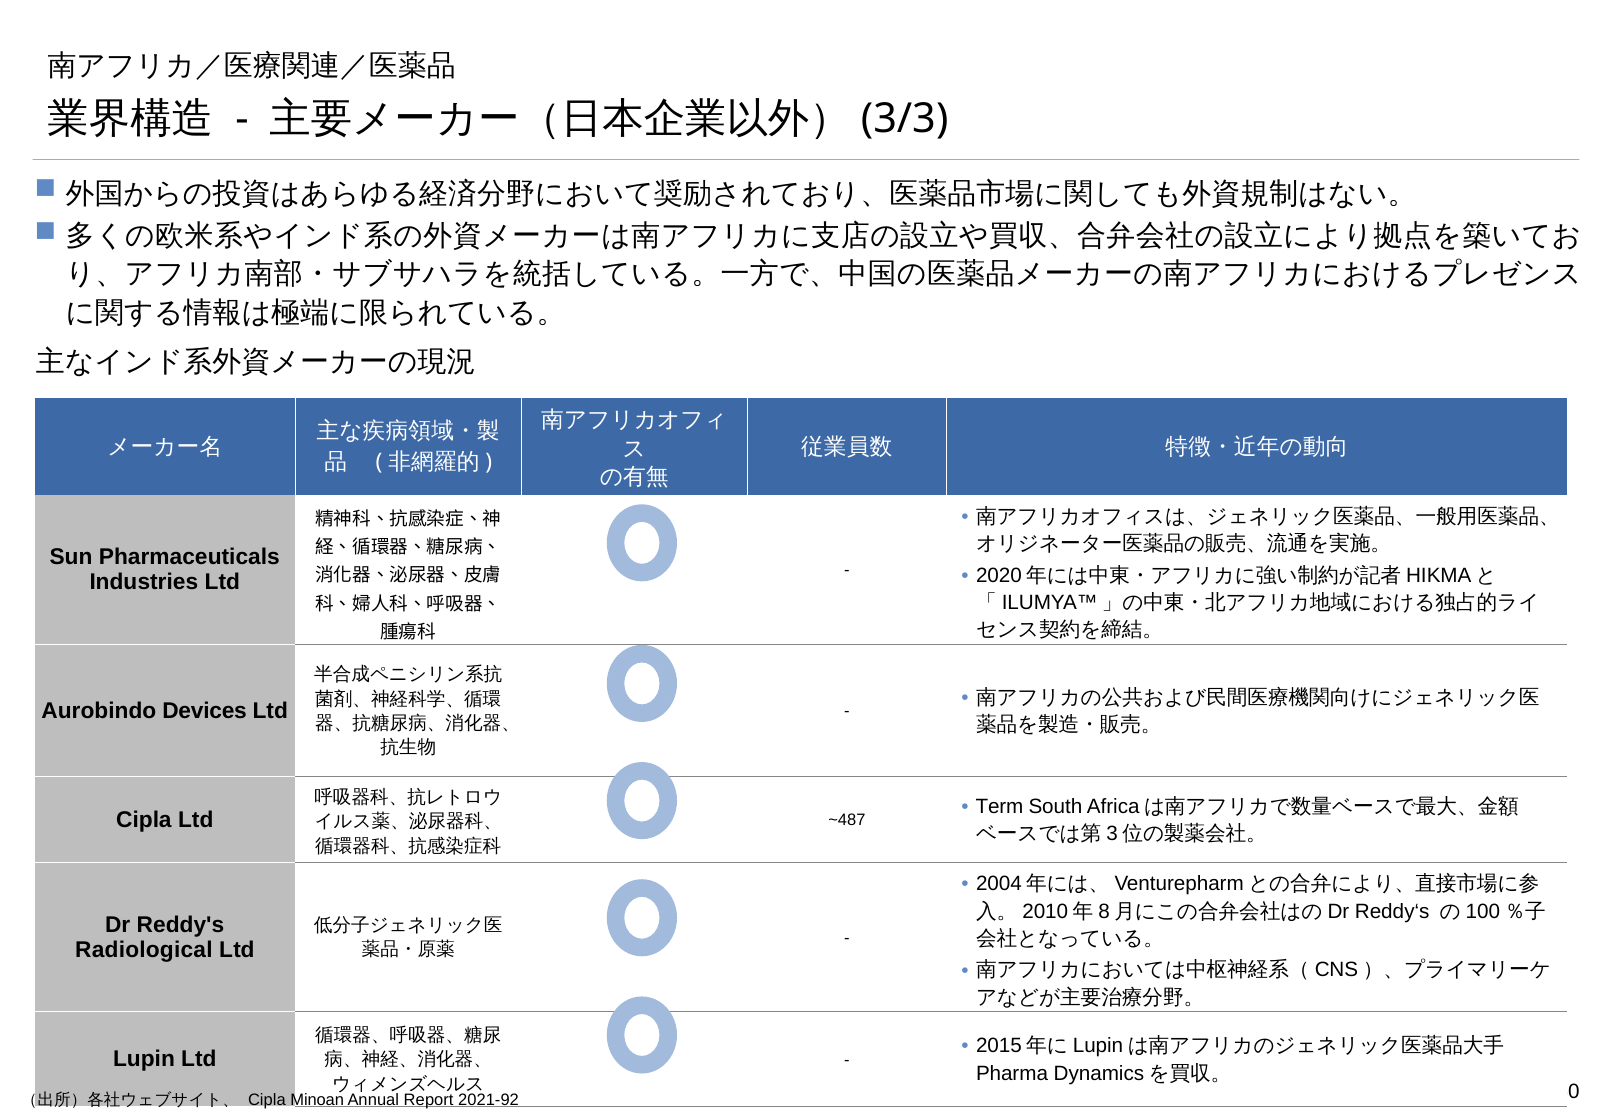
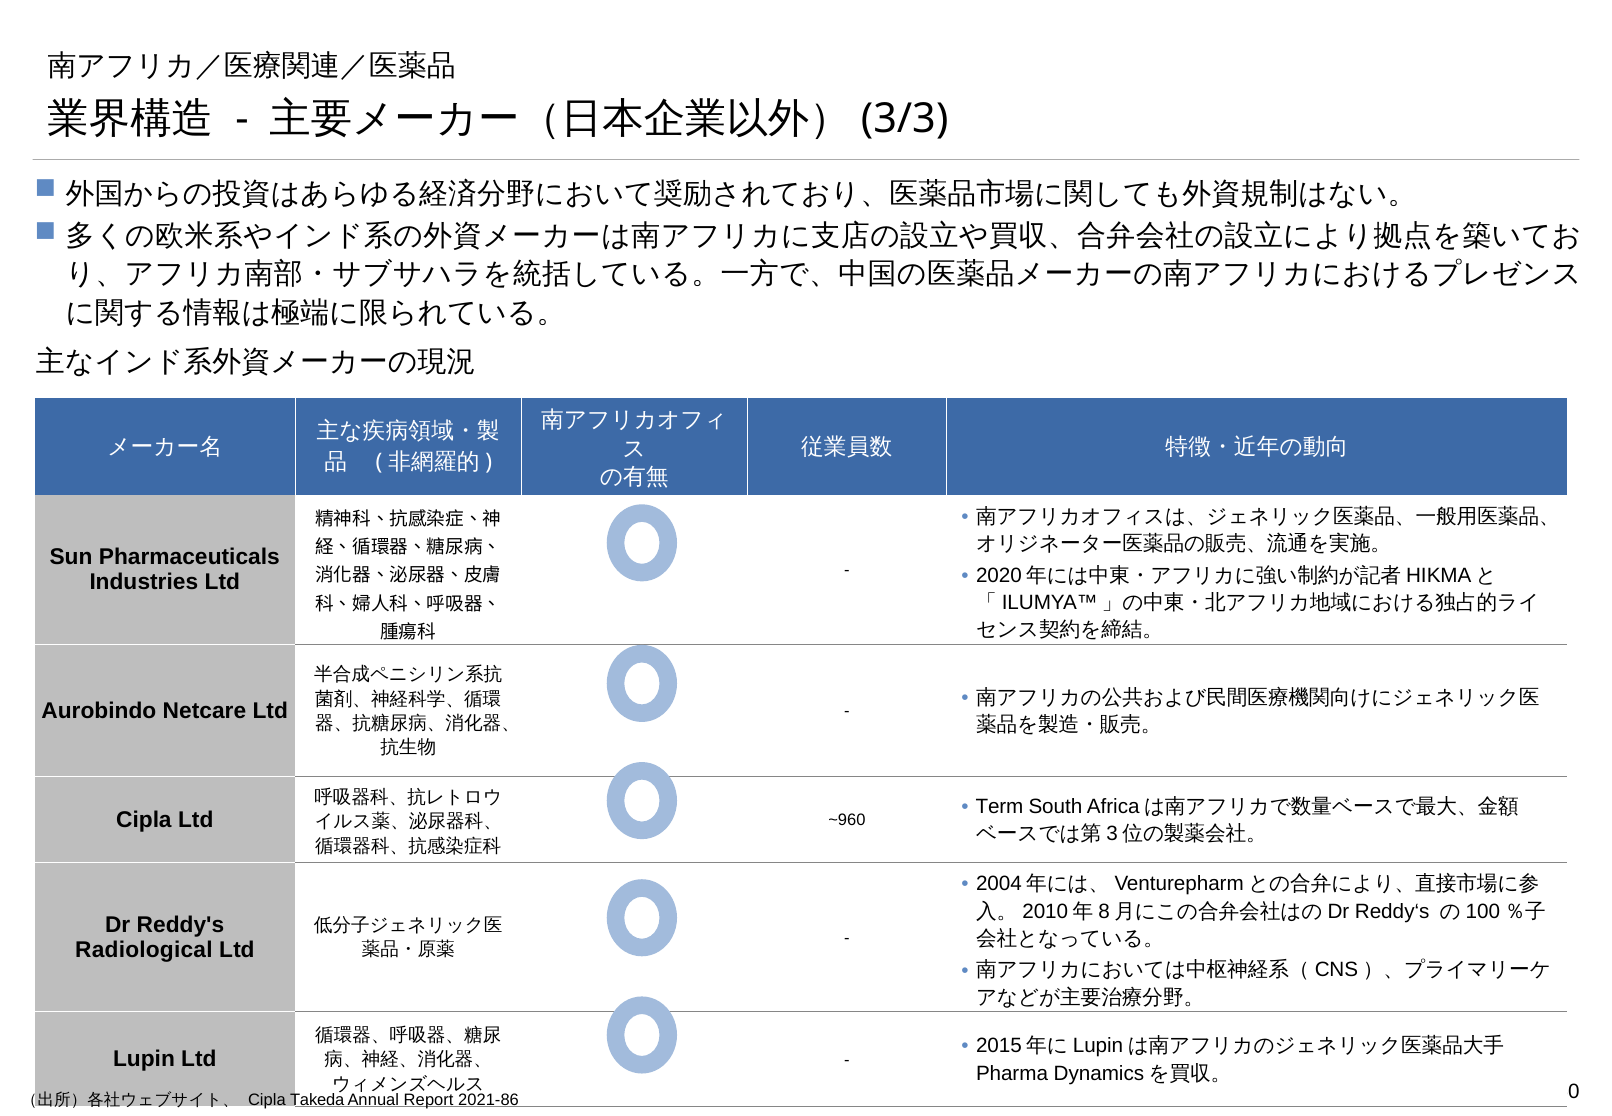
Devices: Devices -> Netcare
~487: ~487 -> ~960
Minoan: Minoan -> Takeda
2021-92: 2021-92 -> 2021-86
